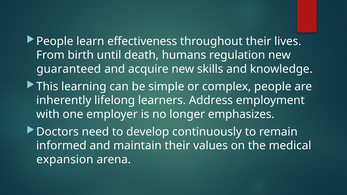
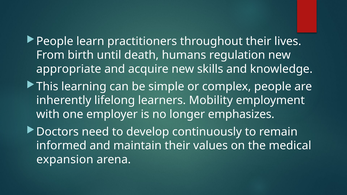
effectiveness: effectiveness -> practitioners
guaranteed: guaranteed -> appropriate
Address: Address -> Mobility
